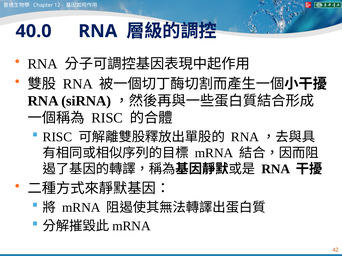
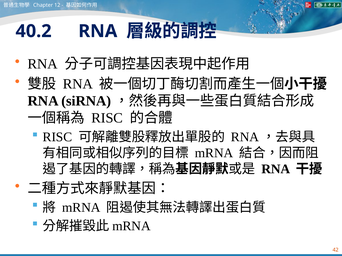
40.0: 40.0 -> 40.2
